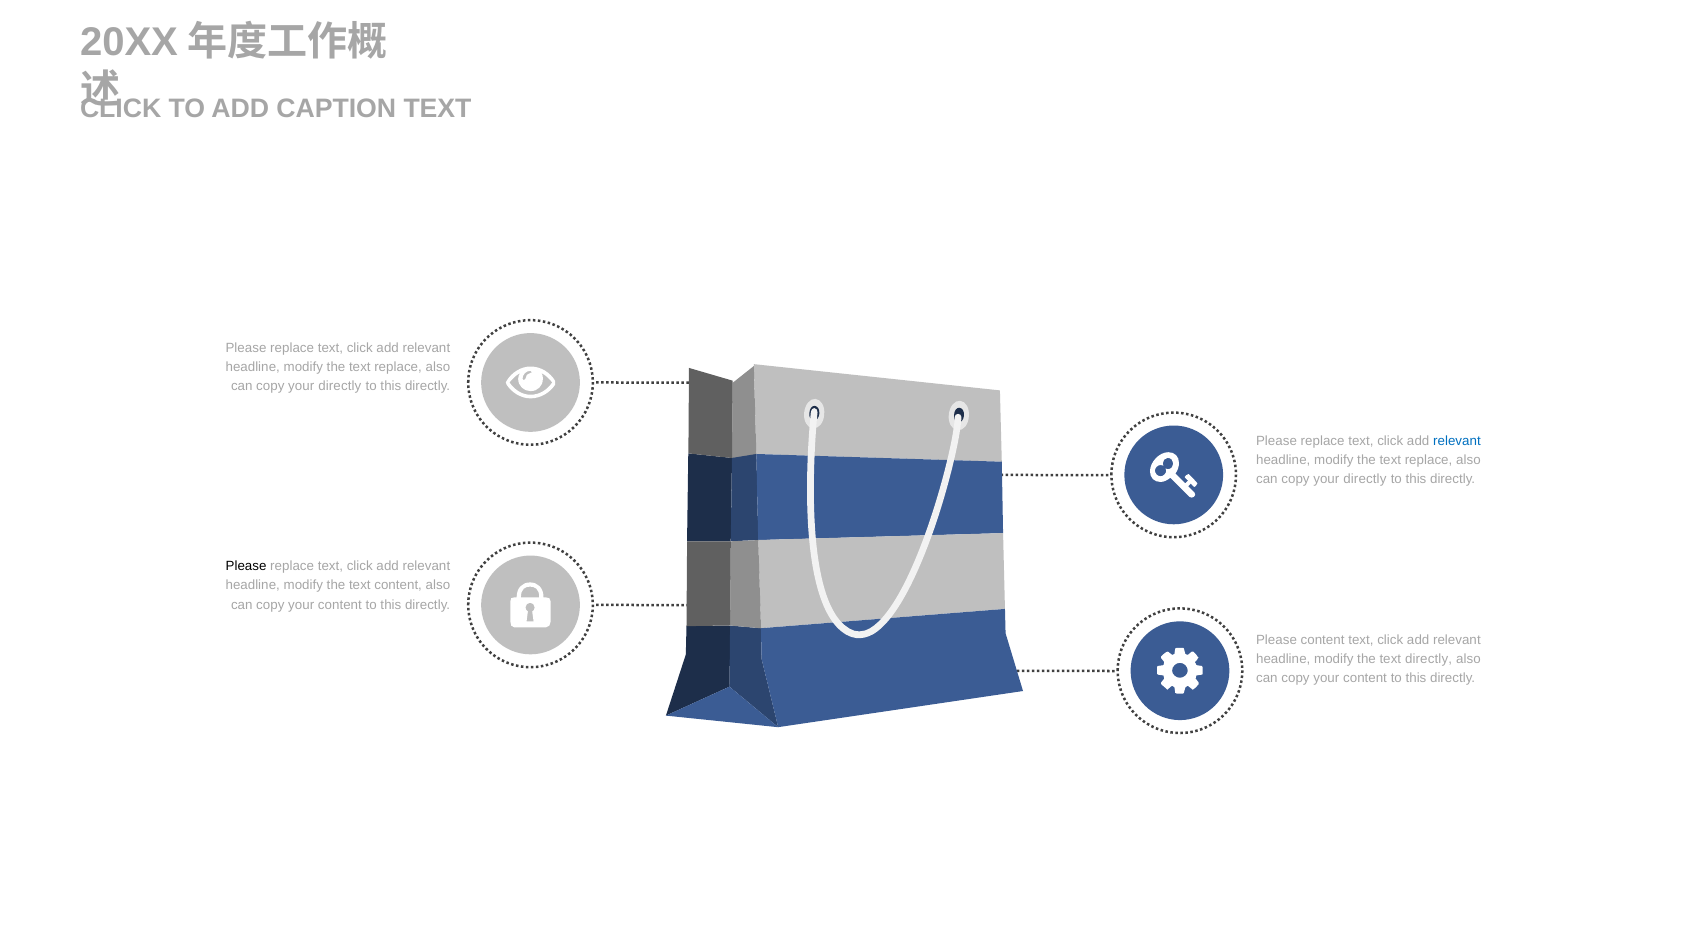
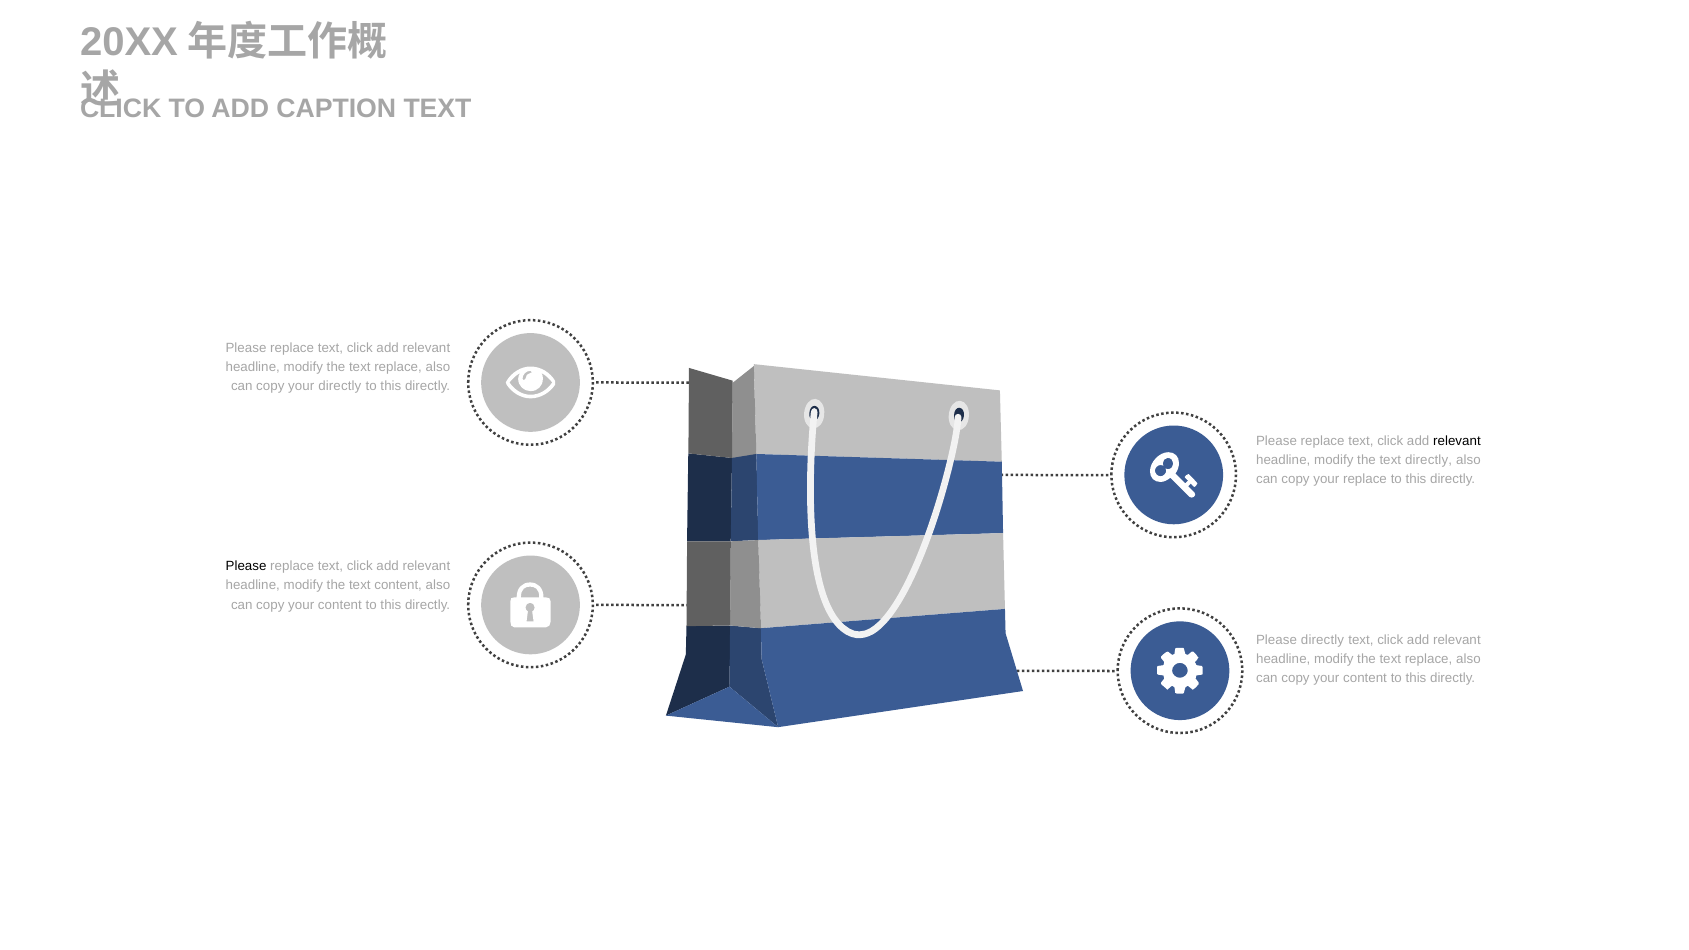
relevant at (1457, 441) colour: blue -> black
replace at (1429, 460): replace -> directly
directly at (1365, 479): directly -> replace
Please content: content -> directly
directly at (1429, 659): directly -> replace
